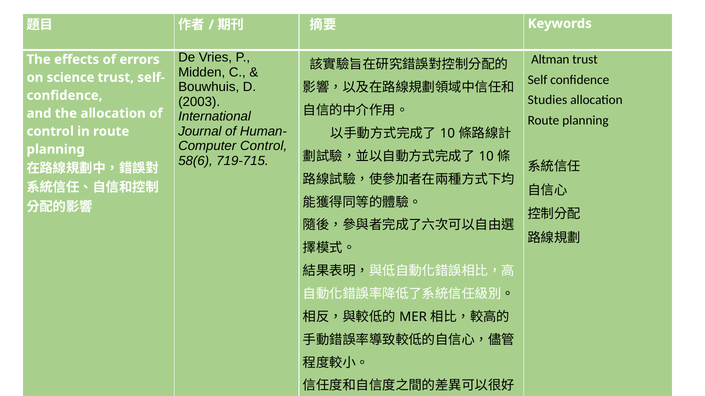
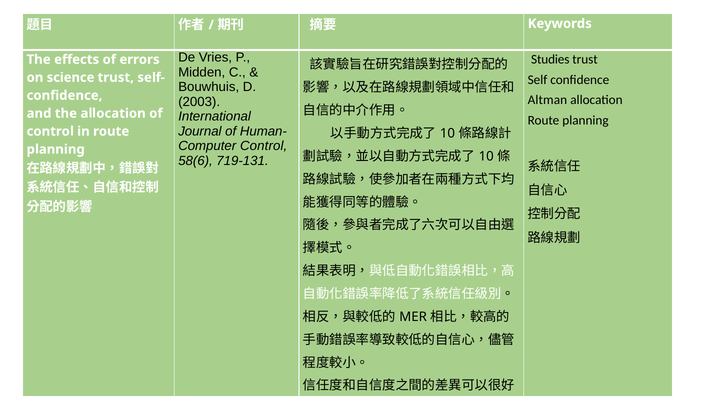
Altman: Altman -> Studies
Studies: Studies -> Altman
719-715: 719-715 -> 719-131
